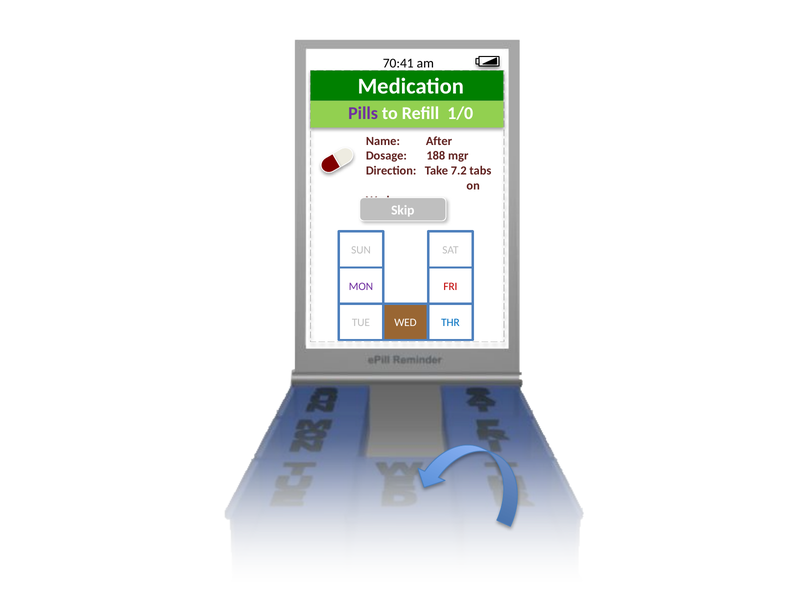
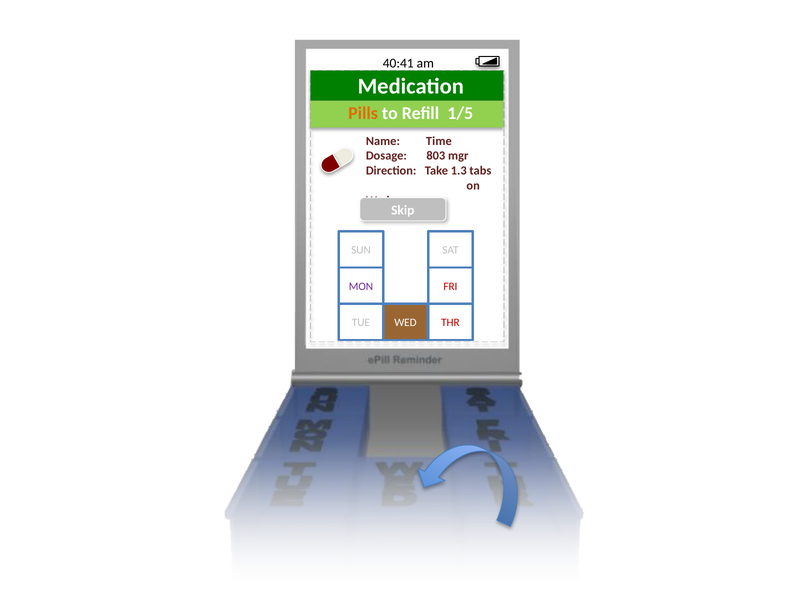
70:41: 70:41 -> 40:41
Pills colour: purple -> orange
1/0: 1/0 -> 1/5
After: After -> Time
188: 188 -> 803
7.2: 7.2 -> 1.3
THR colour: blue -> red
